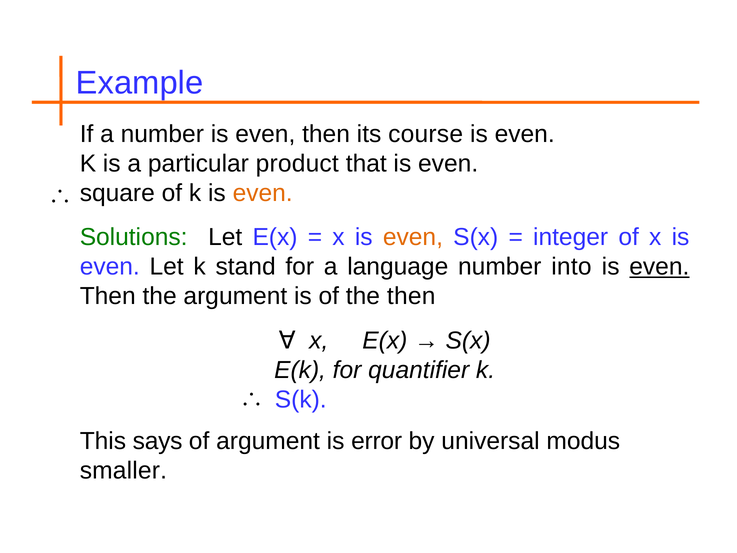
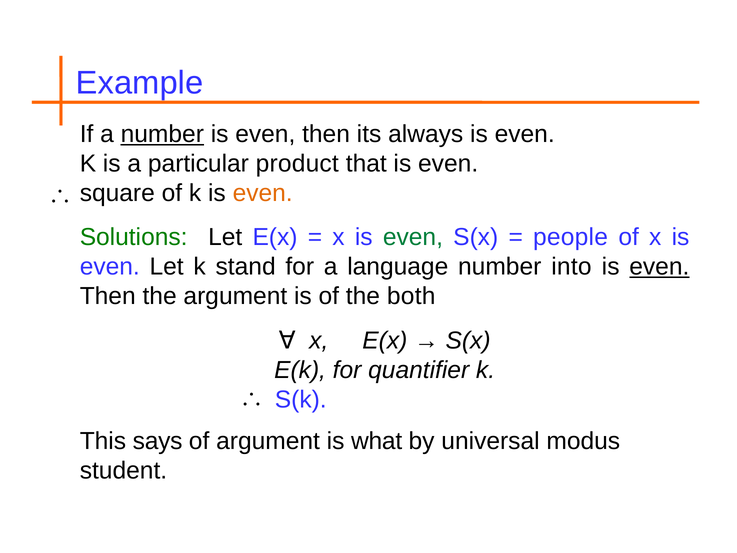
number at (162, 134) underline: none -> present
course: course -> always
even at (413, 237) colour: orange -> green
integer: integer -> people
the then: then -> both
error: error -> what
smaller: smaller -> student
